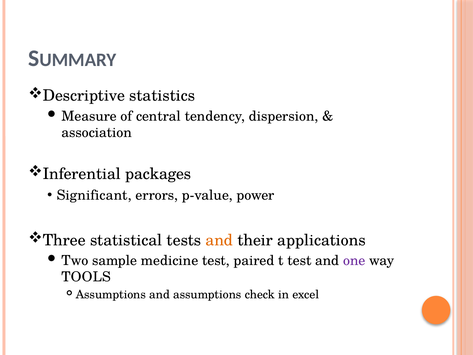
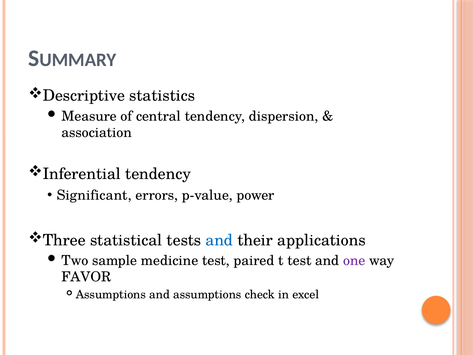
Inferential packages: packages -> tendency
and at (219, 240) colour: orange -> blue
TOOLS: TOOLS -> FAVOR
